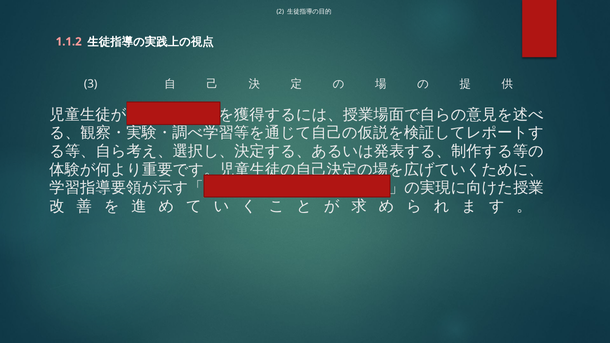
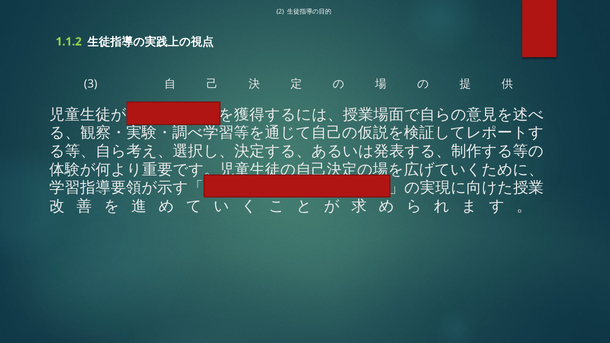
1.1.2 colour: pink -> light green
